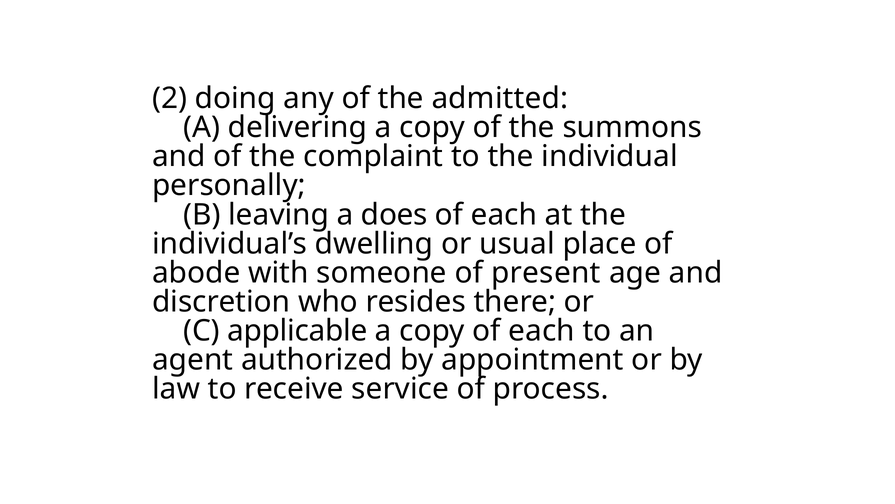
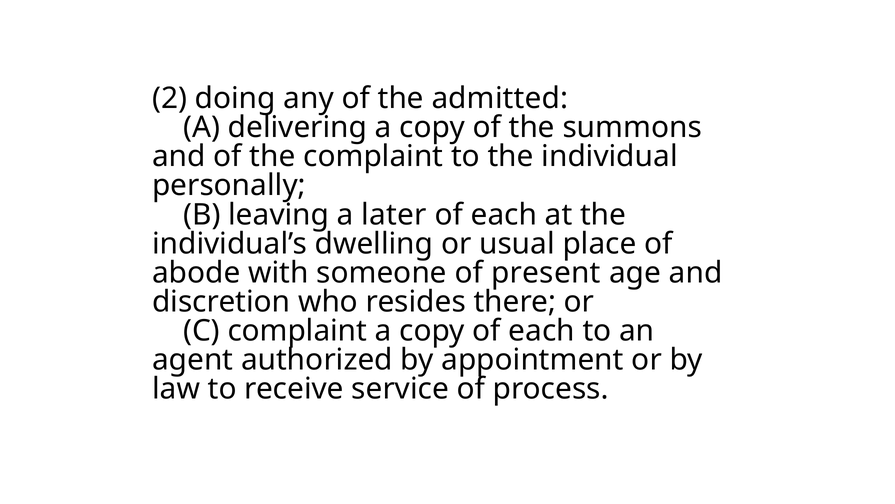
does: does -> later
C applicable: applicable -> complaint
